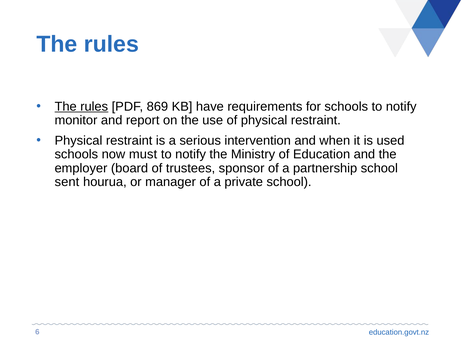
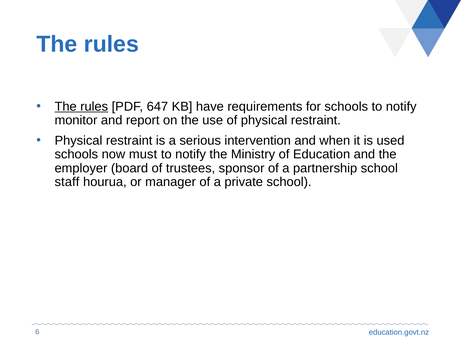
869: 869 -> 647
sent: sent -> staff
